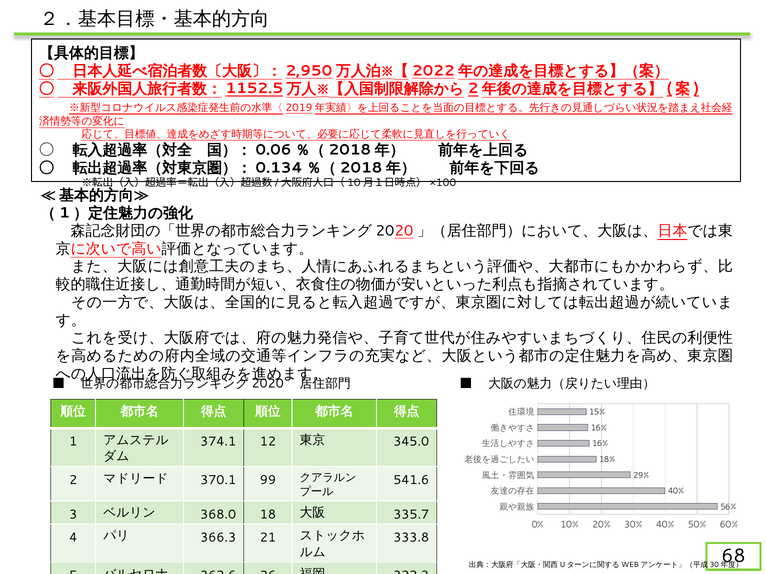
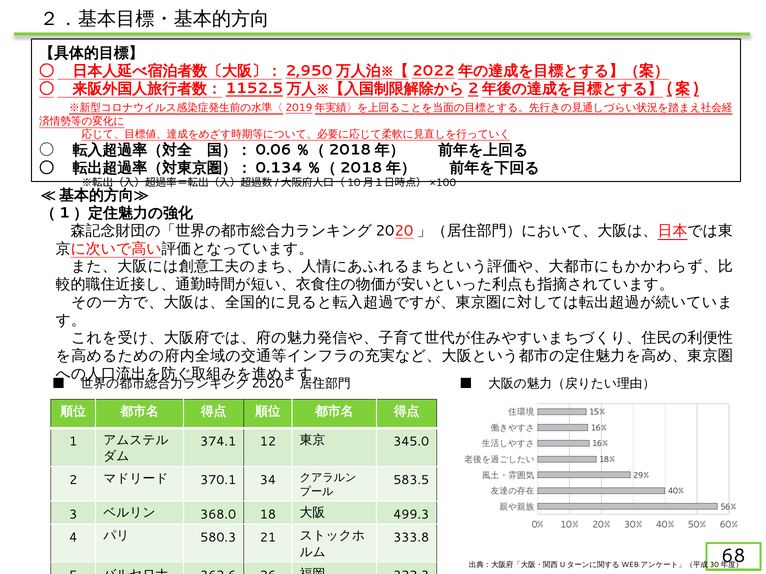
99: 99 -> 34
541.6: 541.6 -> 583.5
335.7: 335.7 -> 499.3
366.3: 366.3 -> 580.3
